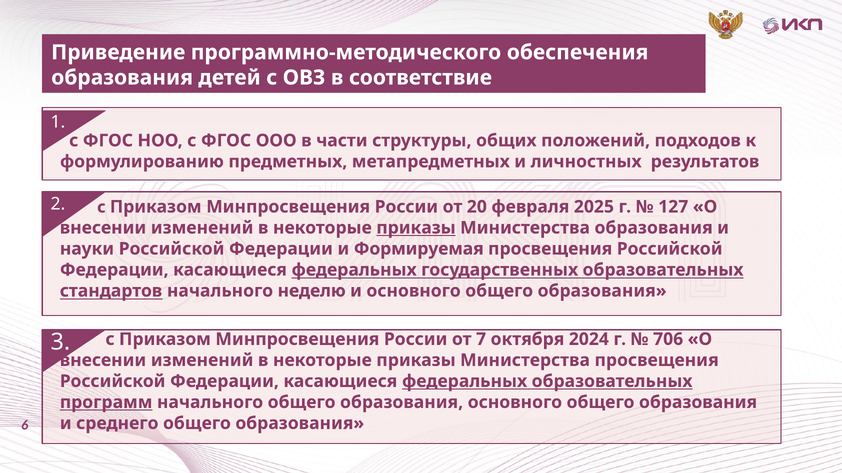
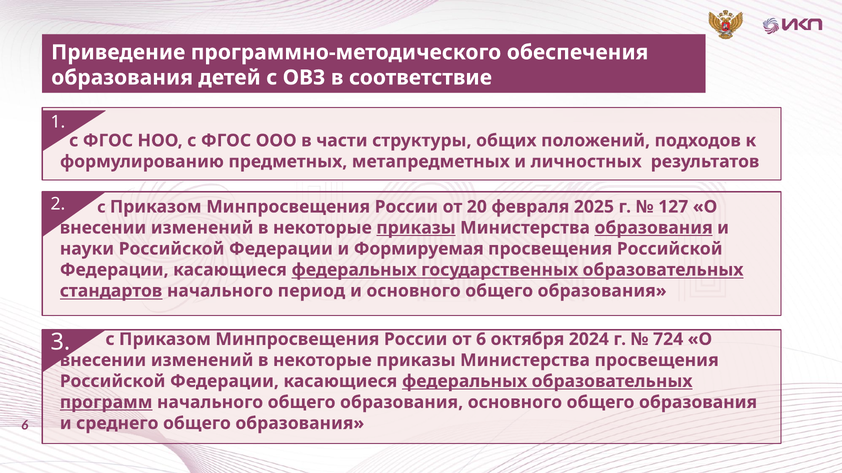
образования at (654, 228) underline: none -> present
неделю: неделю -> период
от 7: 7 -> 6
706: 706 -> 724
